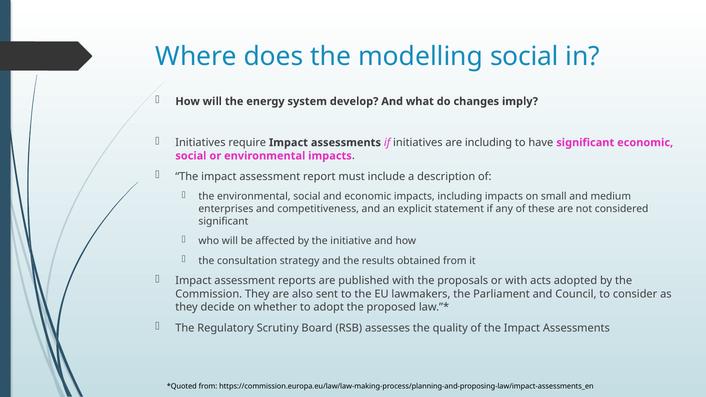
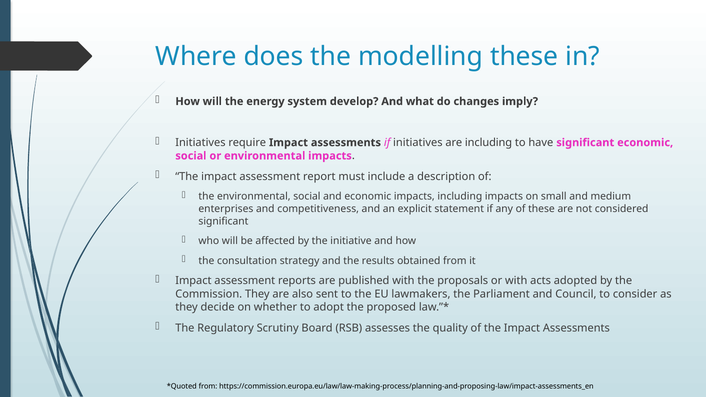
modelling social: social -> these
